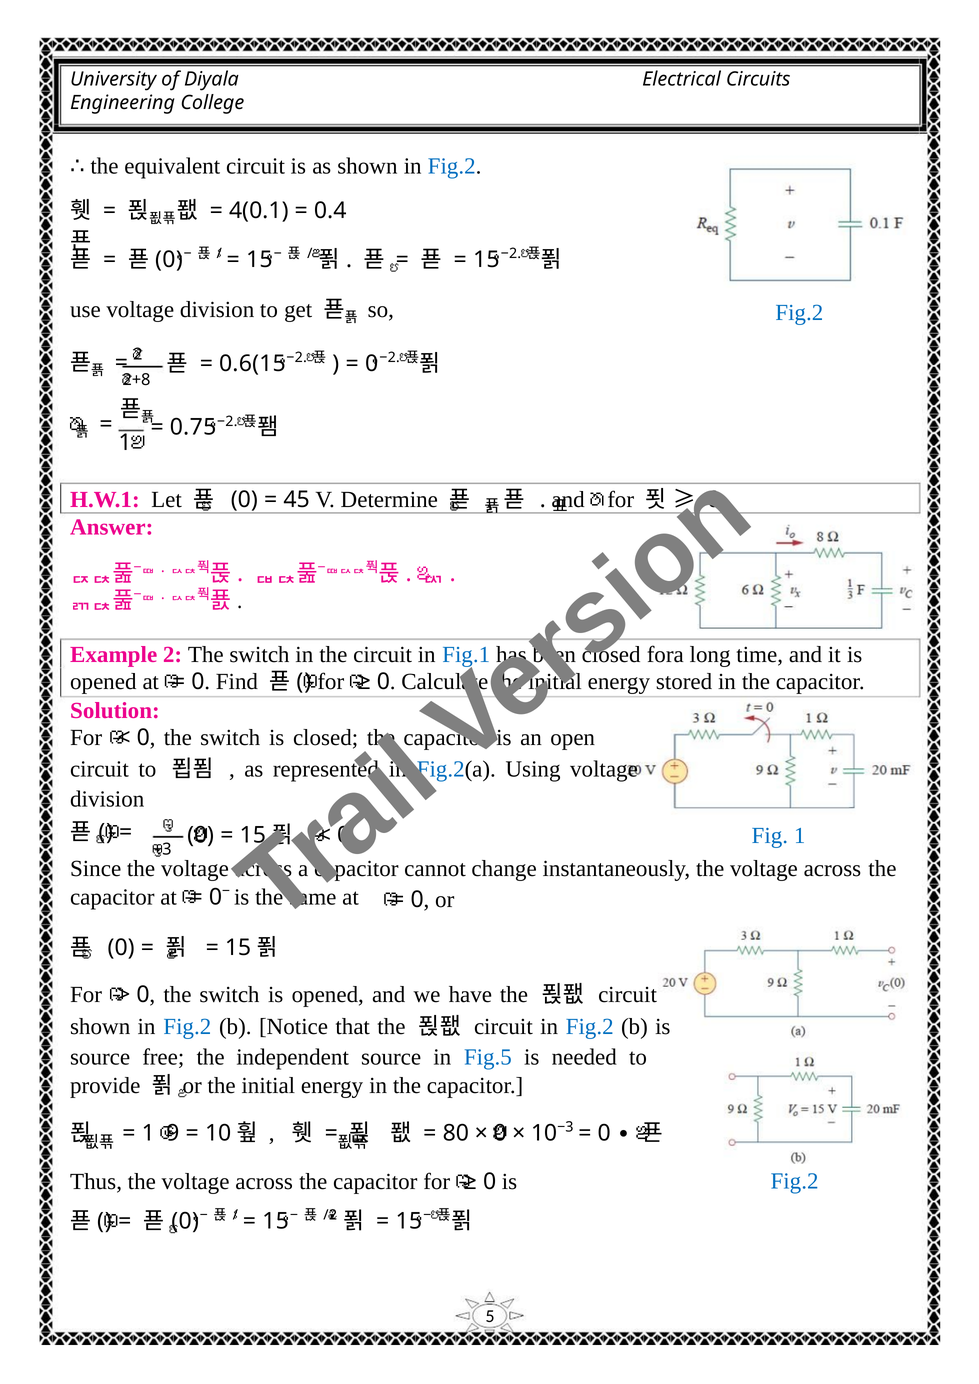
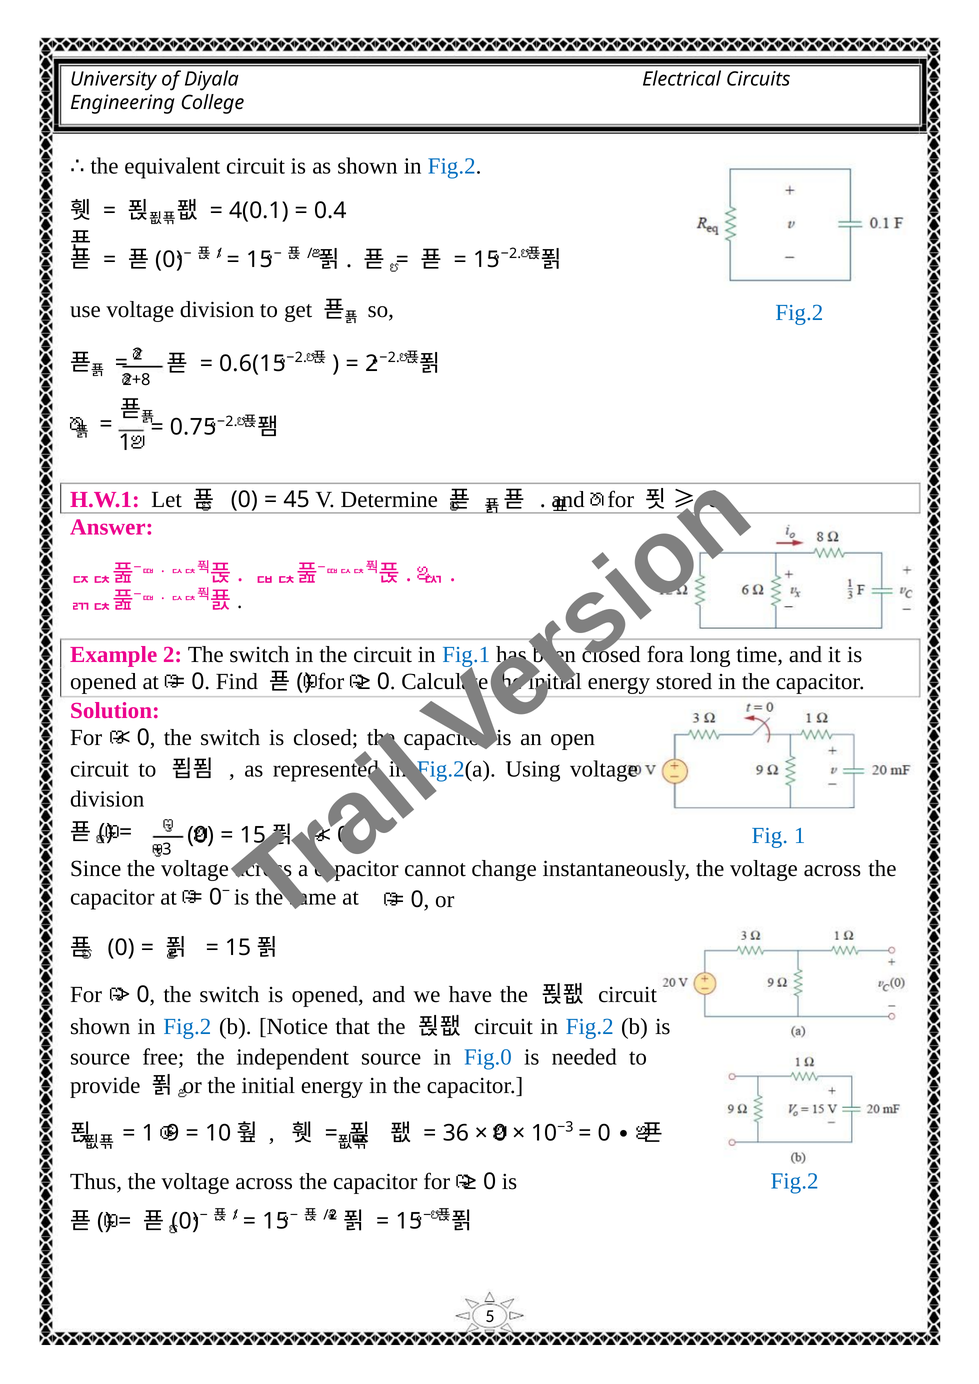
0 at (372, 363): 0 -> 2
Fig.5: Fig.5 -> Fig.0
80: 80 -> 36
